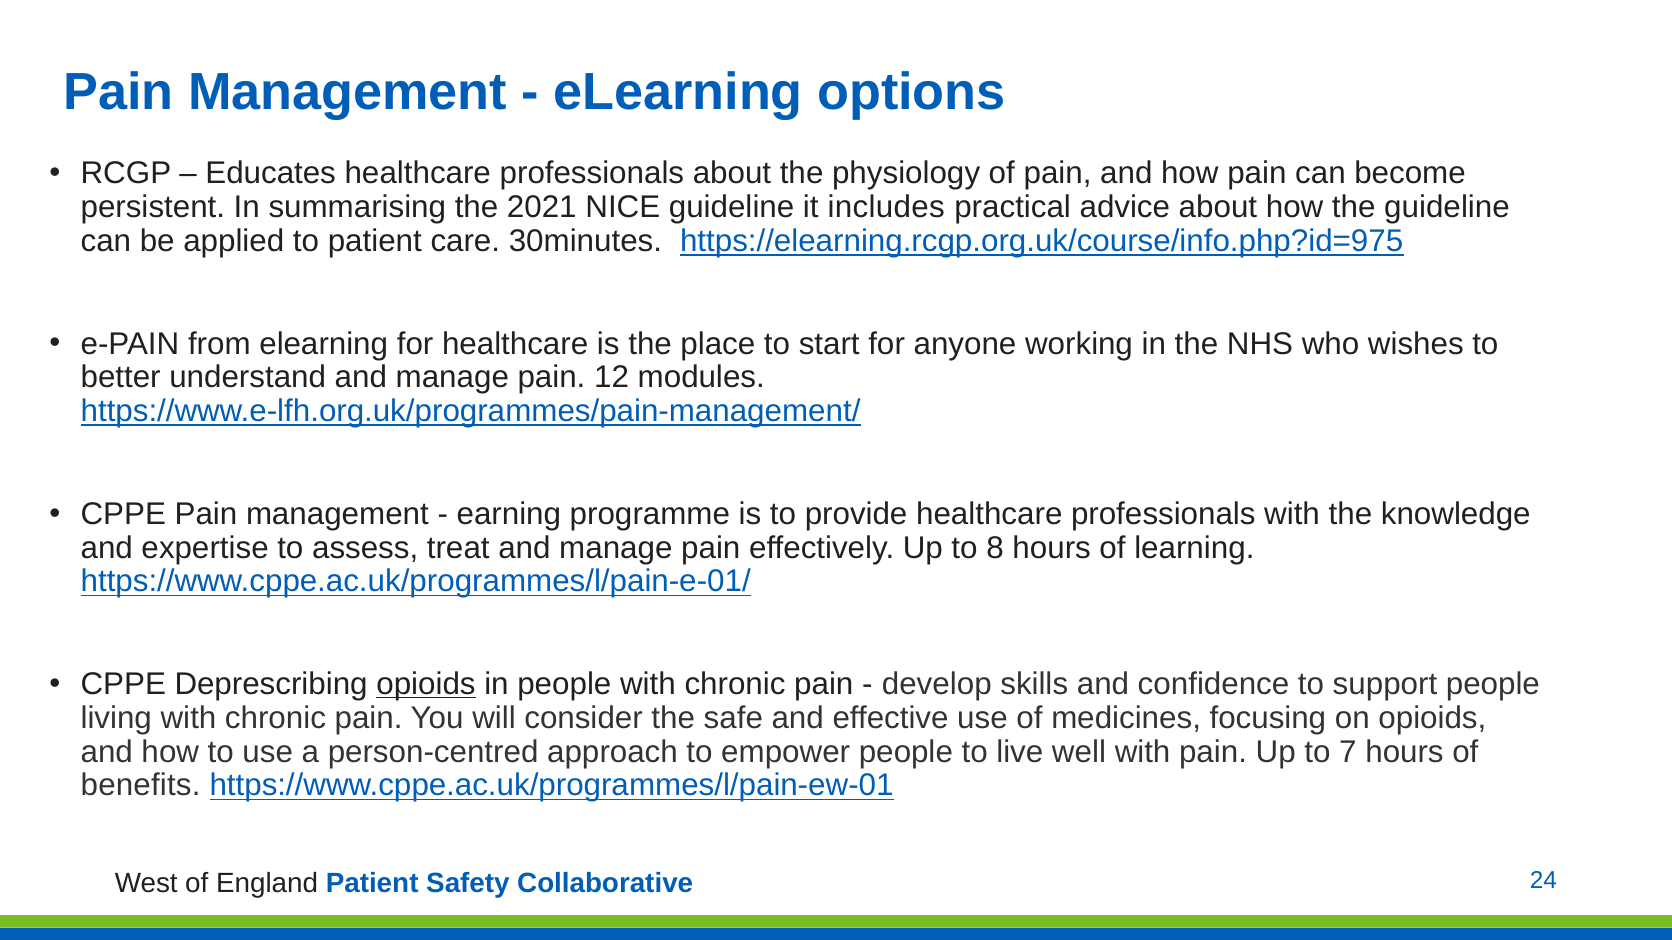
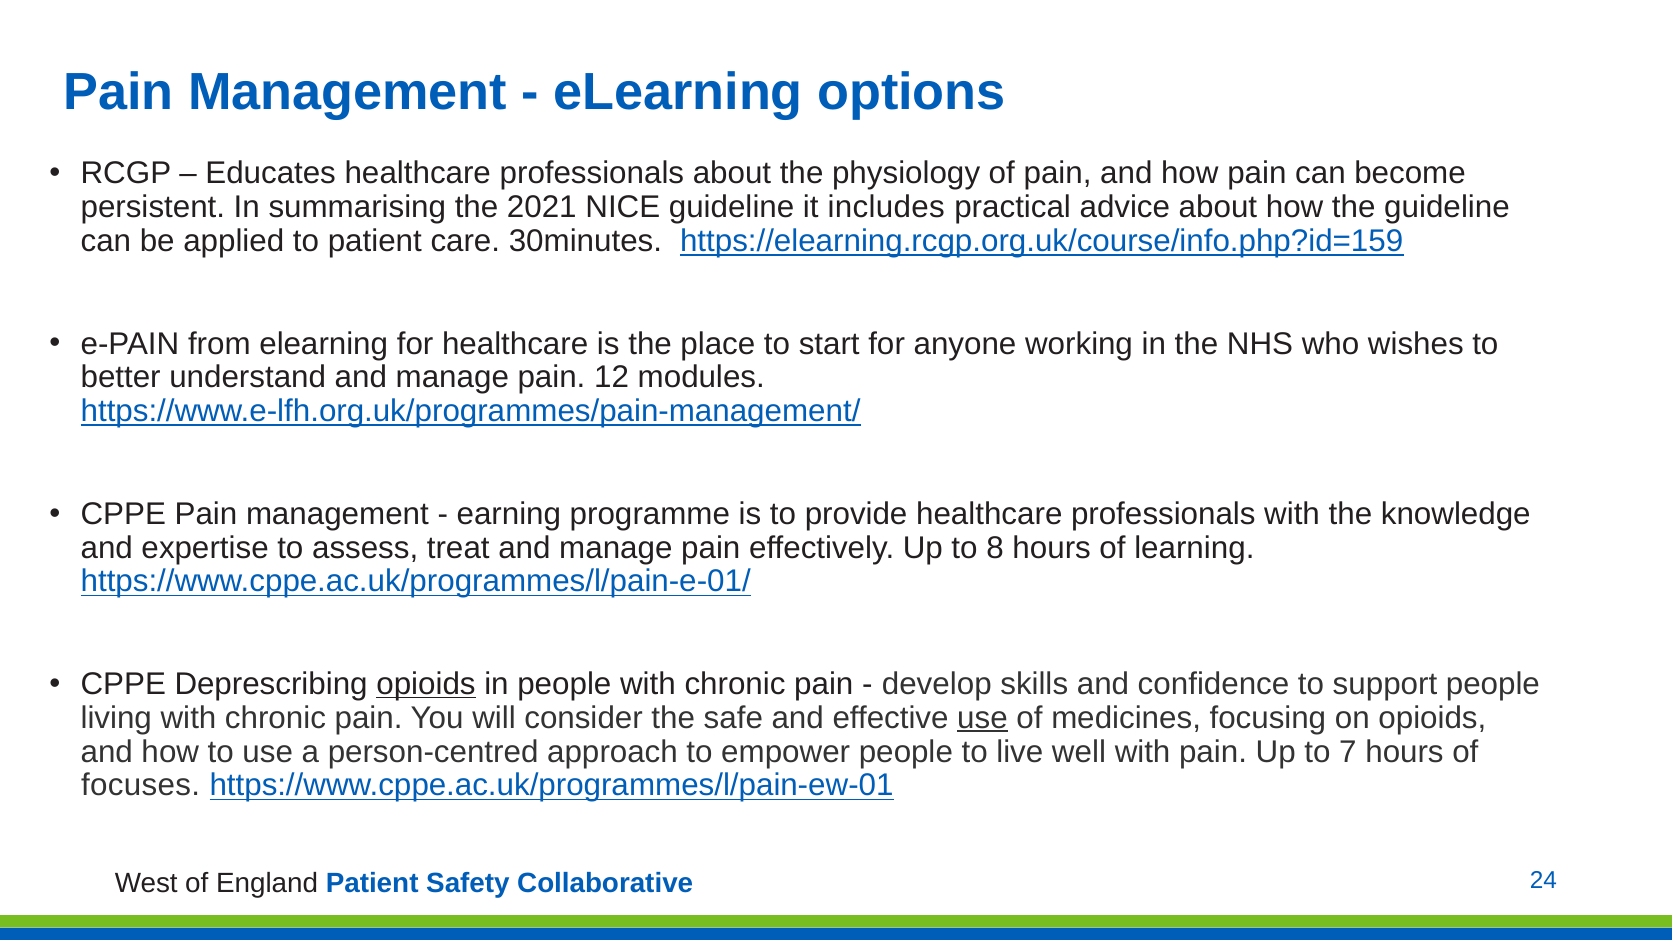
https://elearning.rcgp.org.uk/course/info.php?id=975: https://elearning.rcgp.org.uk/course/info.php?id=975 -> https://elearning.rcgp.org.uk/course/info.php?id=159
use at (982, 718) underline: none -> present
benefits: benefits -> focuses
